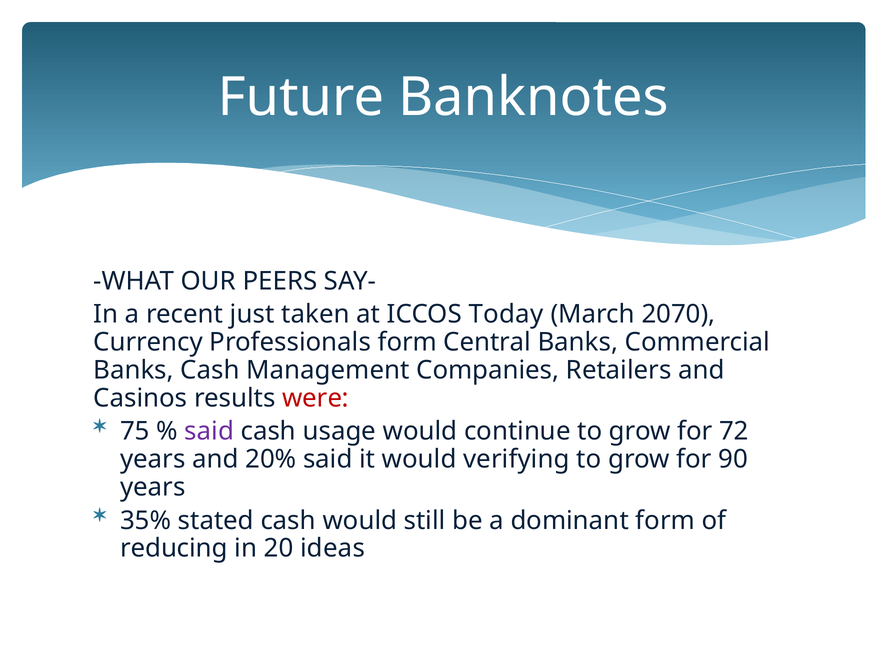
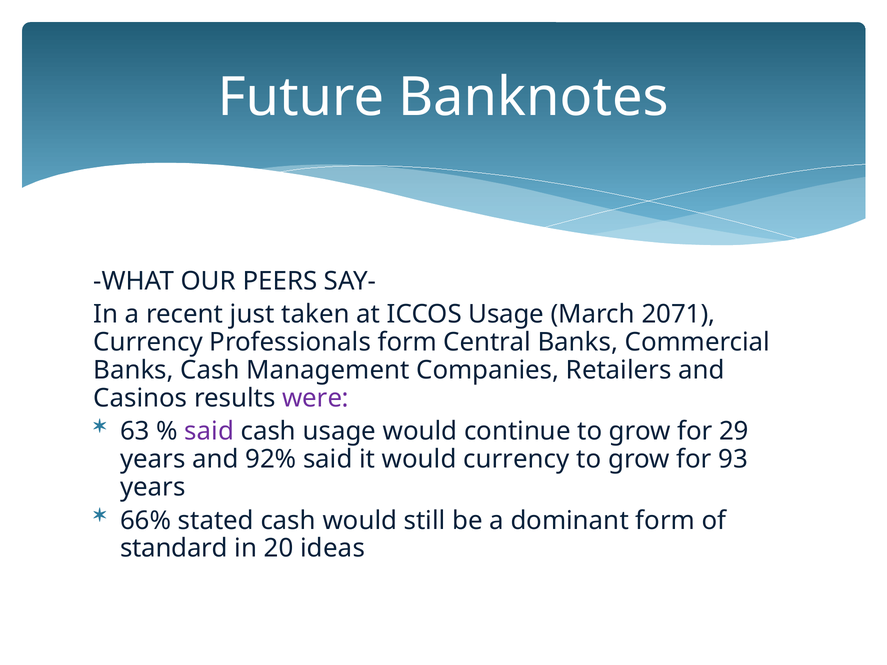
ICCOS Today: Today -> Usage
2070: 2070 -> 2071
were colour: red -> purple
75: 75 -> 63
72: 72 -> 29
20%: 20% -> 92%
would verifying: verifying -> currency
90: 90 -> 93
35%: 35% -> 66%
reducing: reducing -> standard
